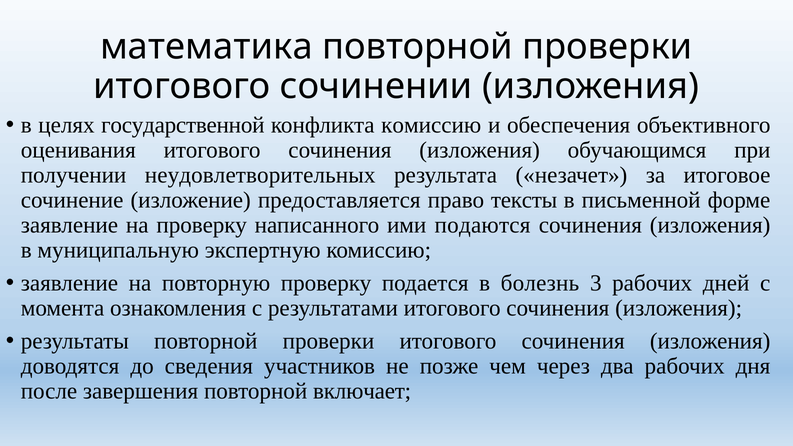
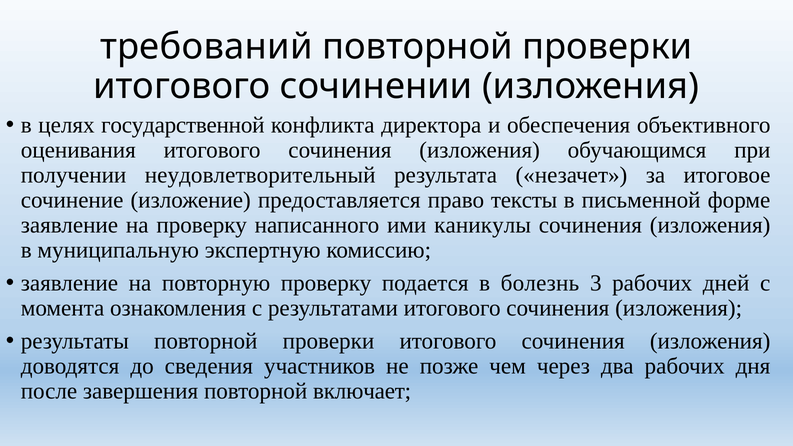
математика: математика -> требований
конфликта комиссию: комиссию -> директора
неудовлетворительных: неудовлетворительных -> неудовлетворительный
подаются: подаются -> каникулы
